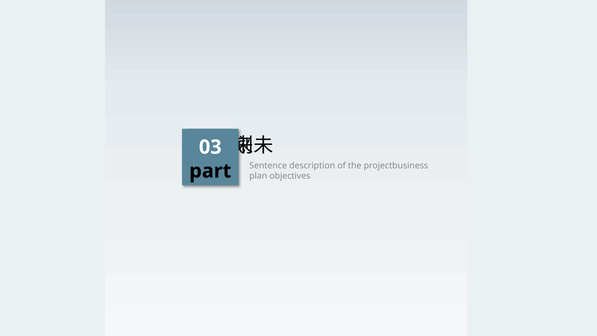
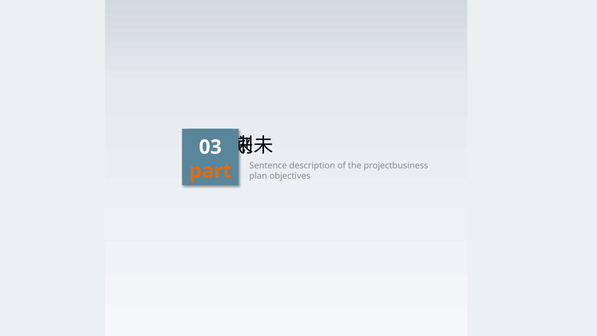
part colour: black -> orange
